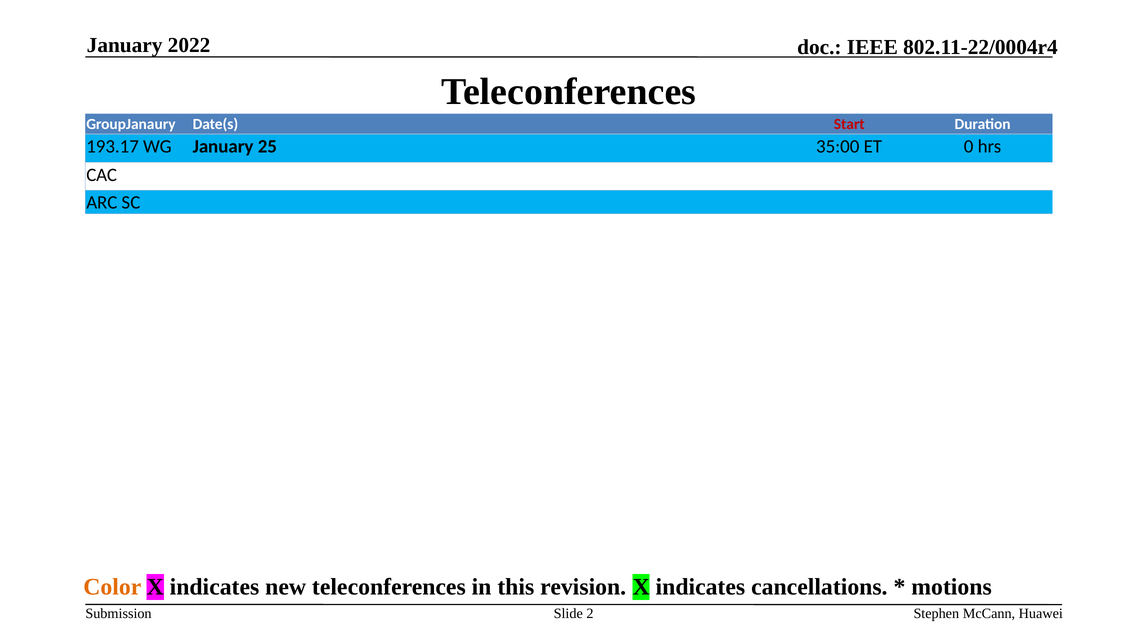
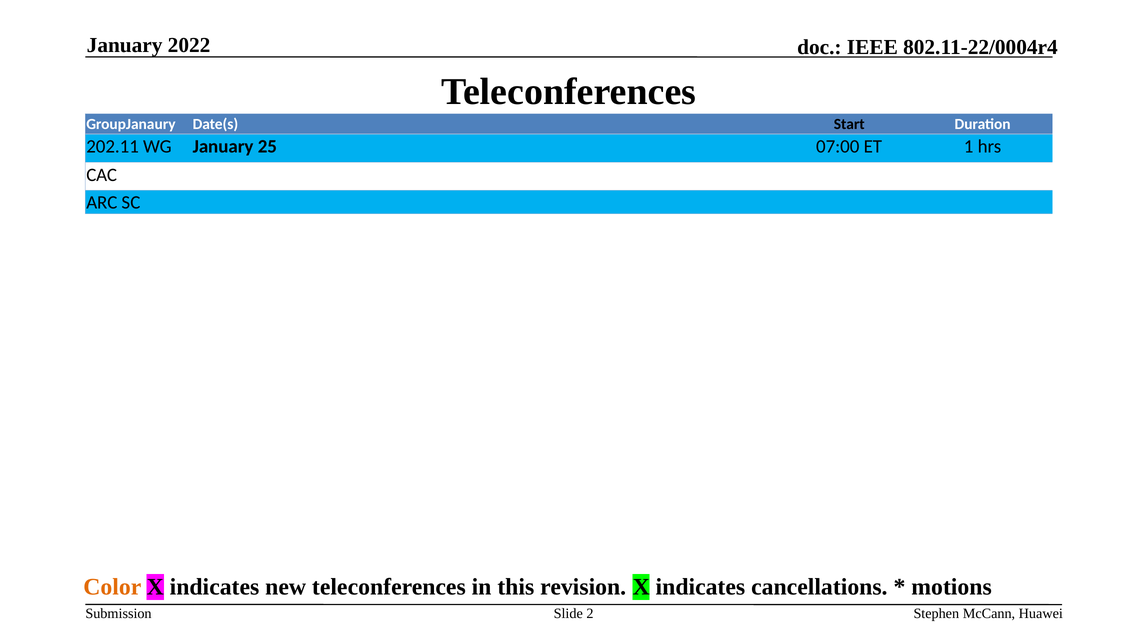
Start colour: red -> black
193.17: 193.17 -> 202.11
35:00: 35:00 -> 07:00
0: 0 -> 1
